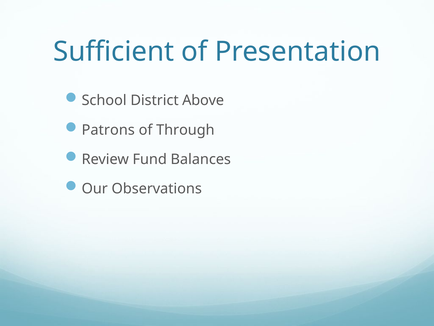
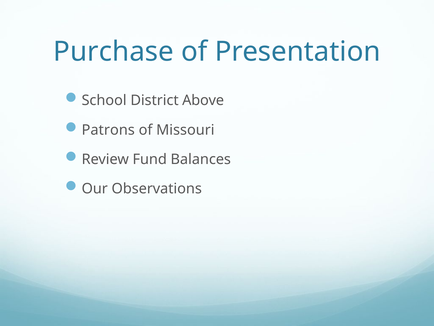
Sufficient: Sufficient -> Purchase
Through: Through -> Missouri
